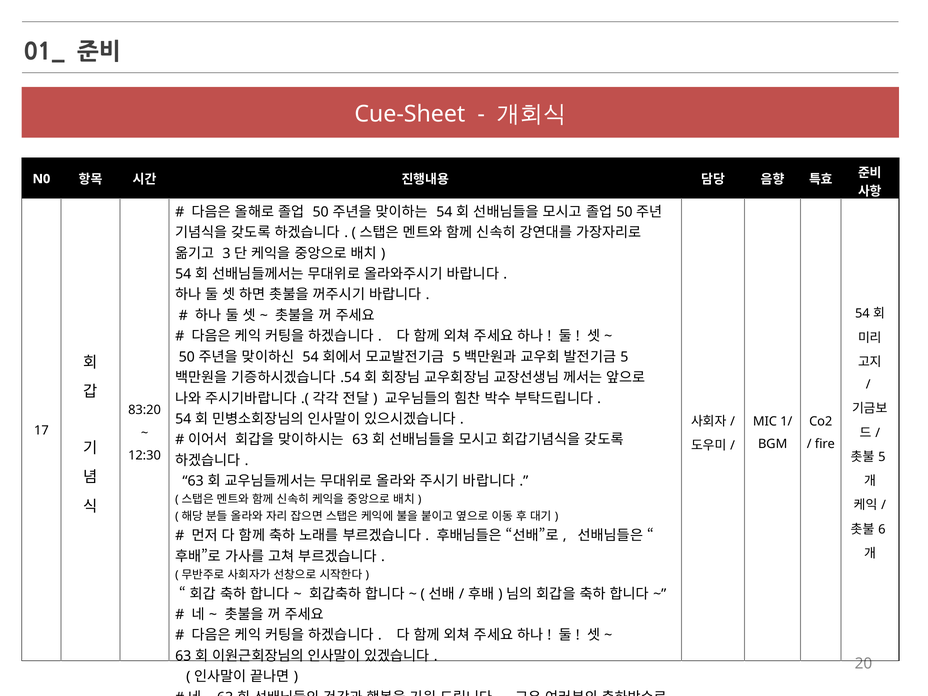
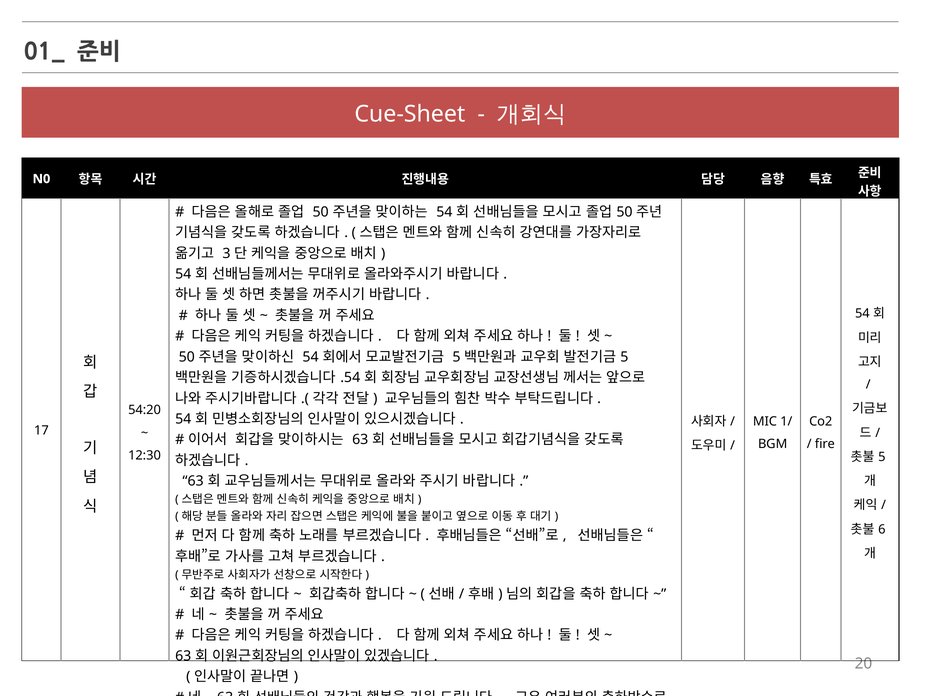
83:20: 83:20 -> 54:20
